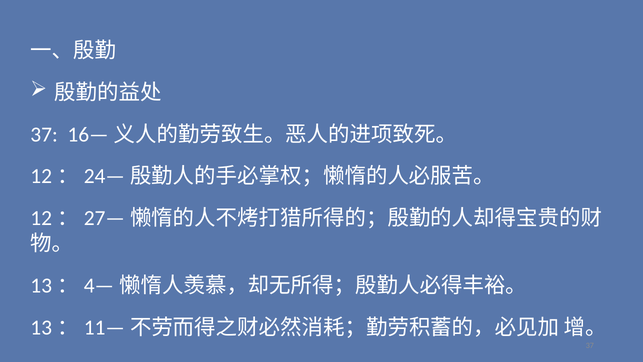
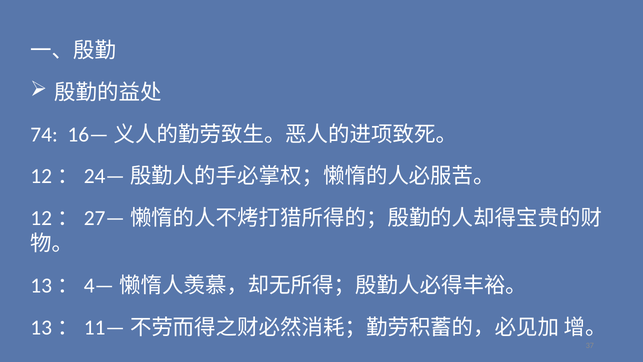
37 at (44, 134): 37 -> 74
